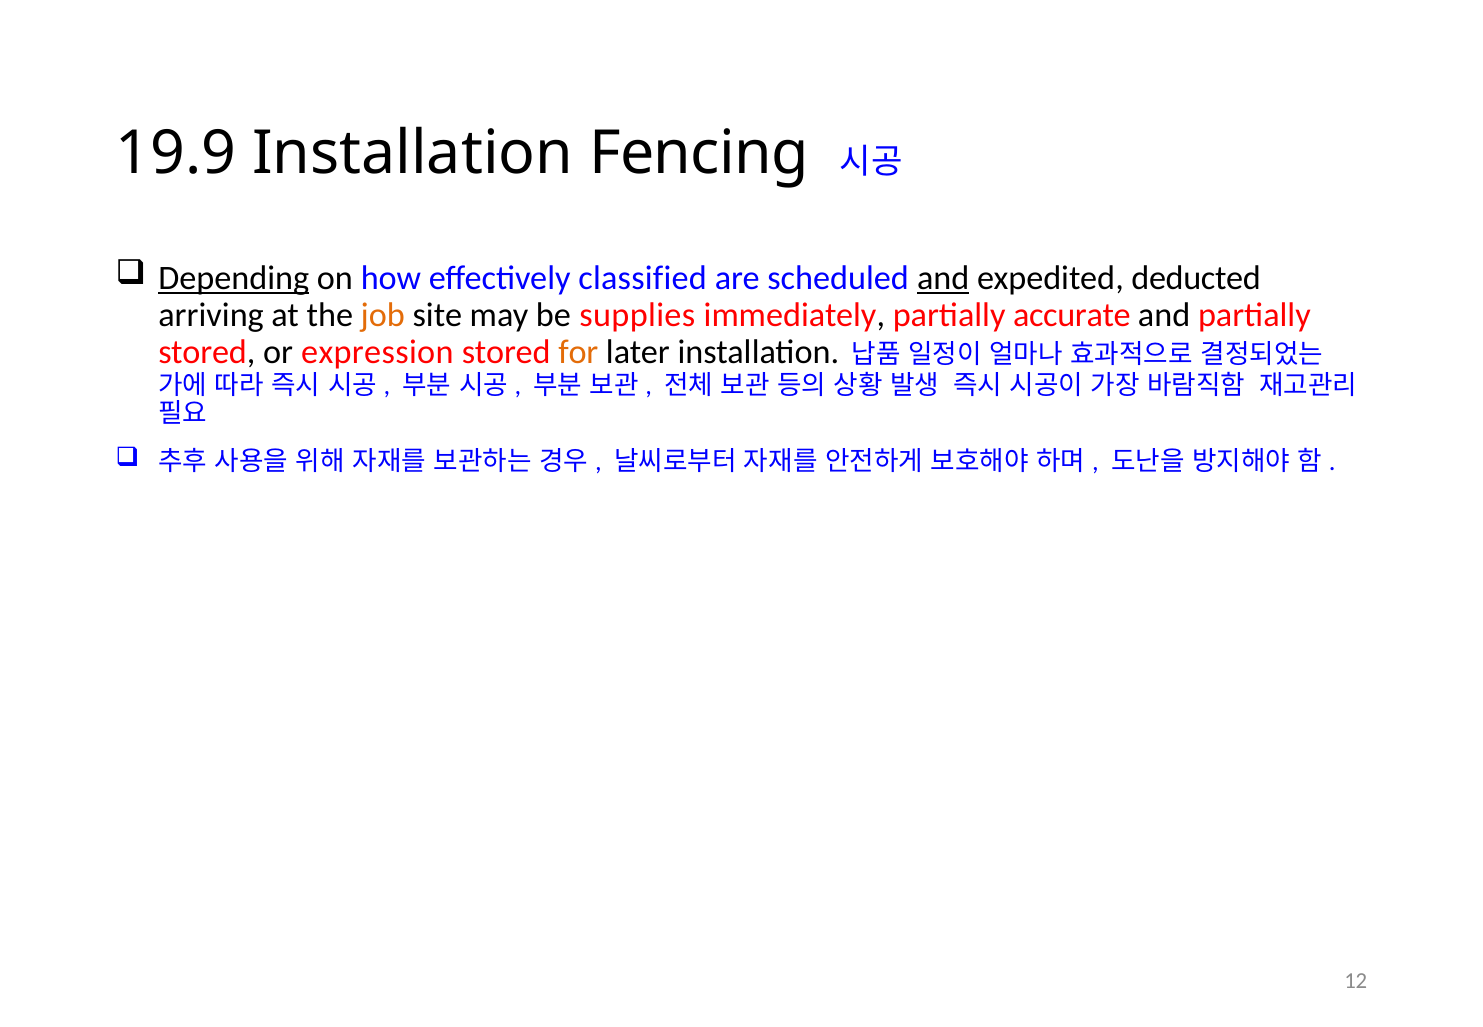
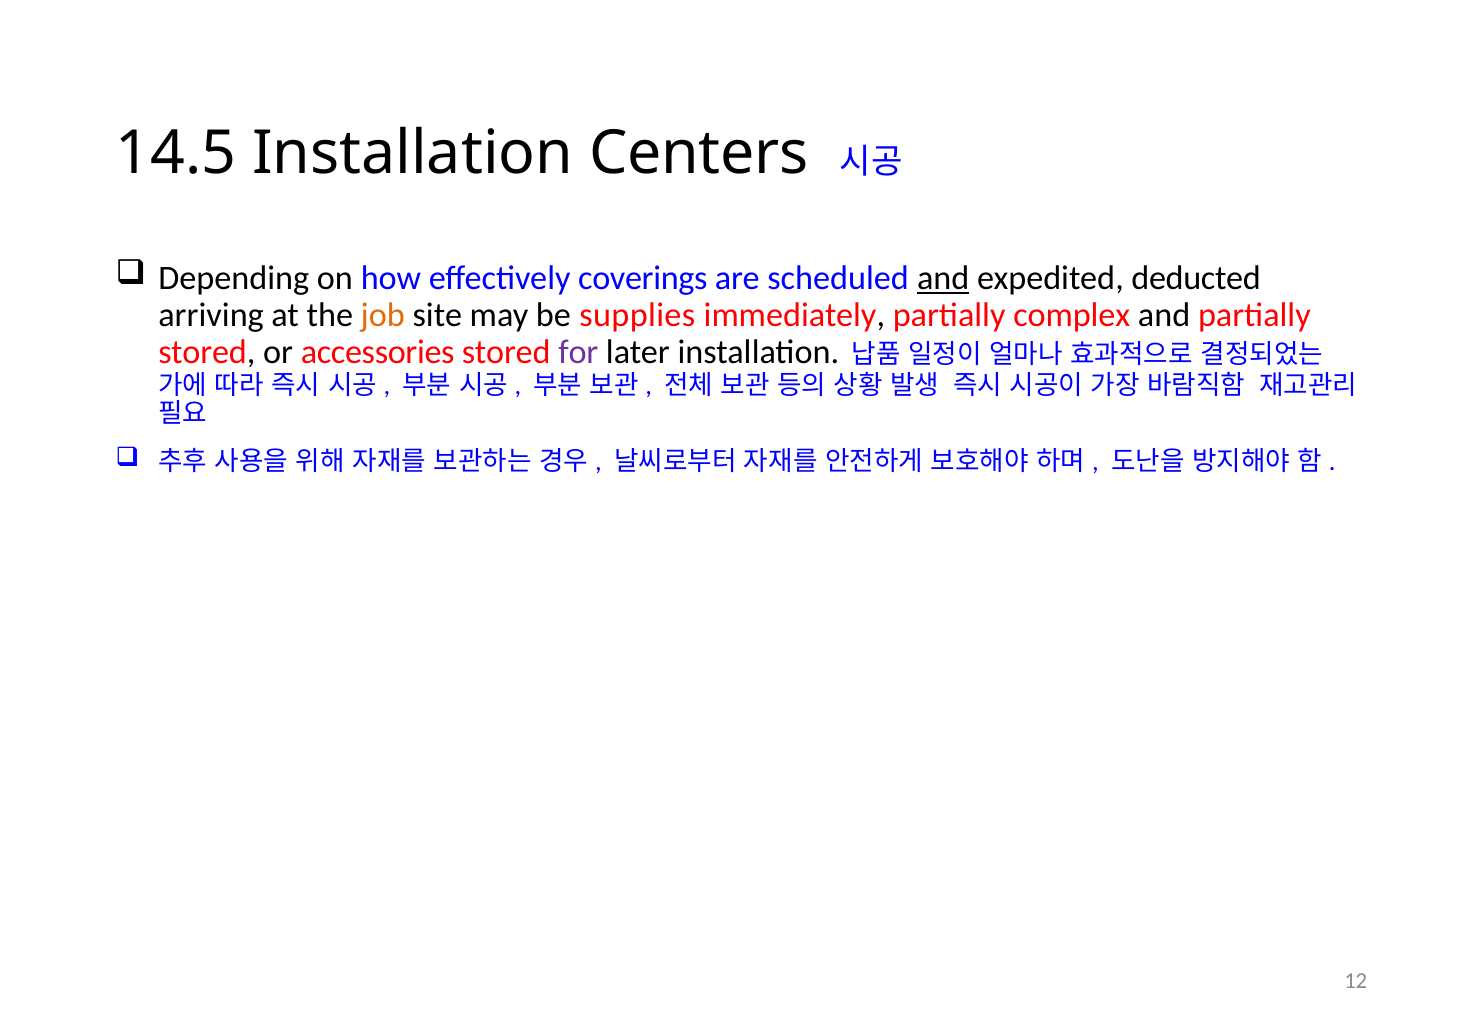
19.9: 19.9 -> 14.5
Fencing: Fencing -> Centers
Depending underline: present -> none
classified: classified -> coverings
accurate: accurate -> complex
expression: expression -> accessories
for colour: orange -> purple
